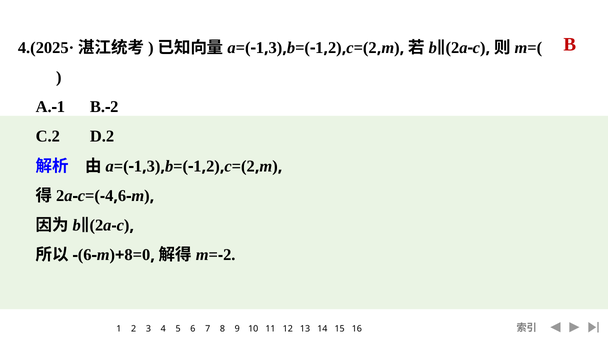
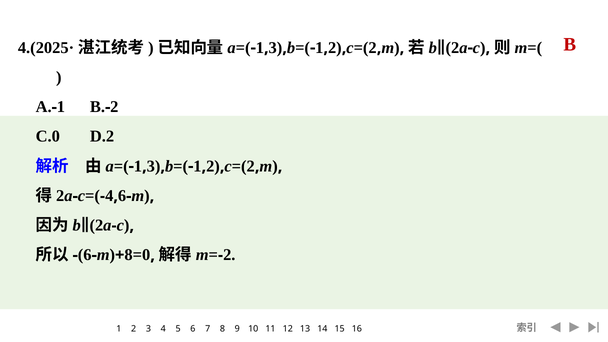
C.2: C.2 -> C.0
